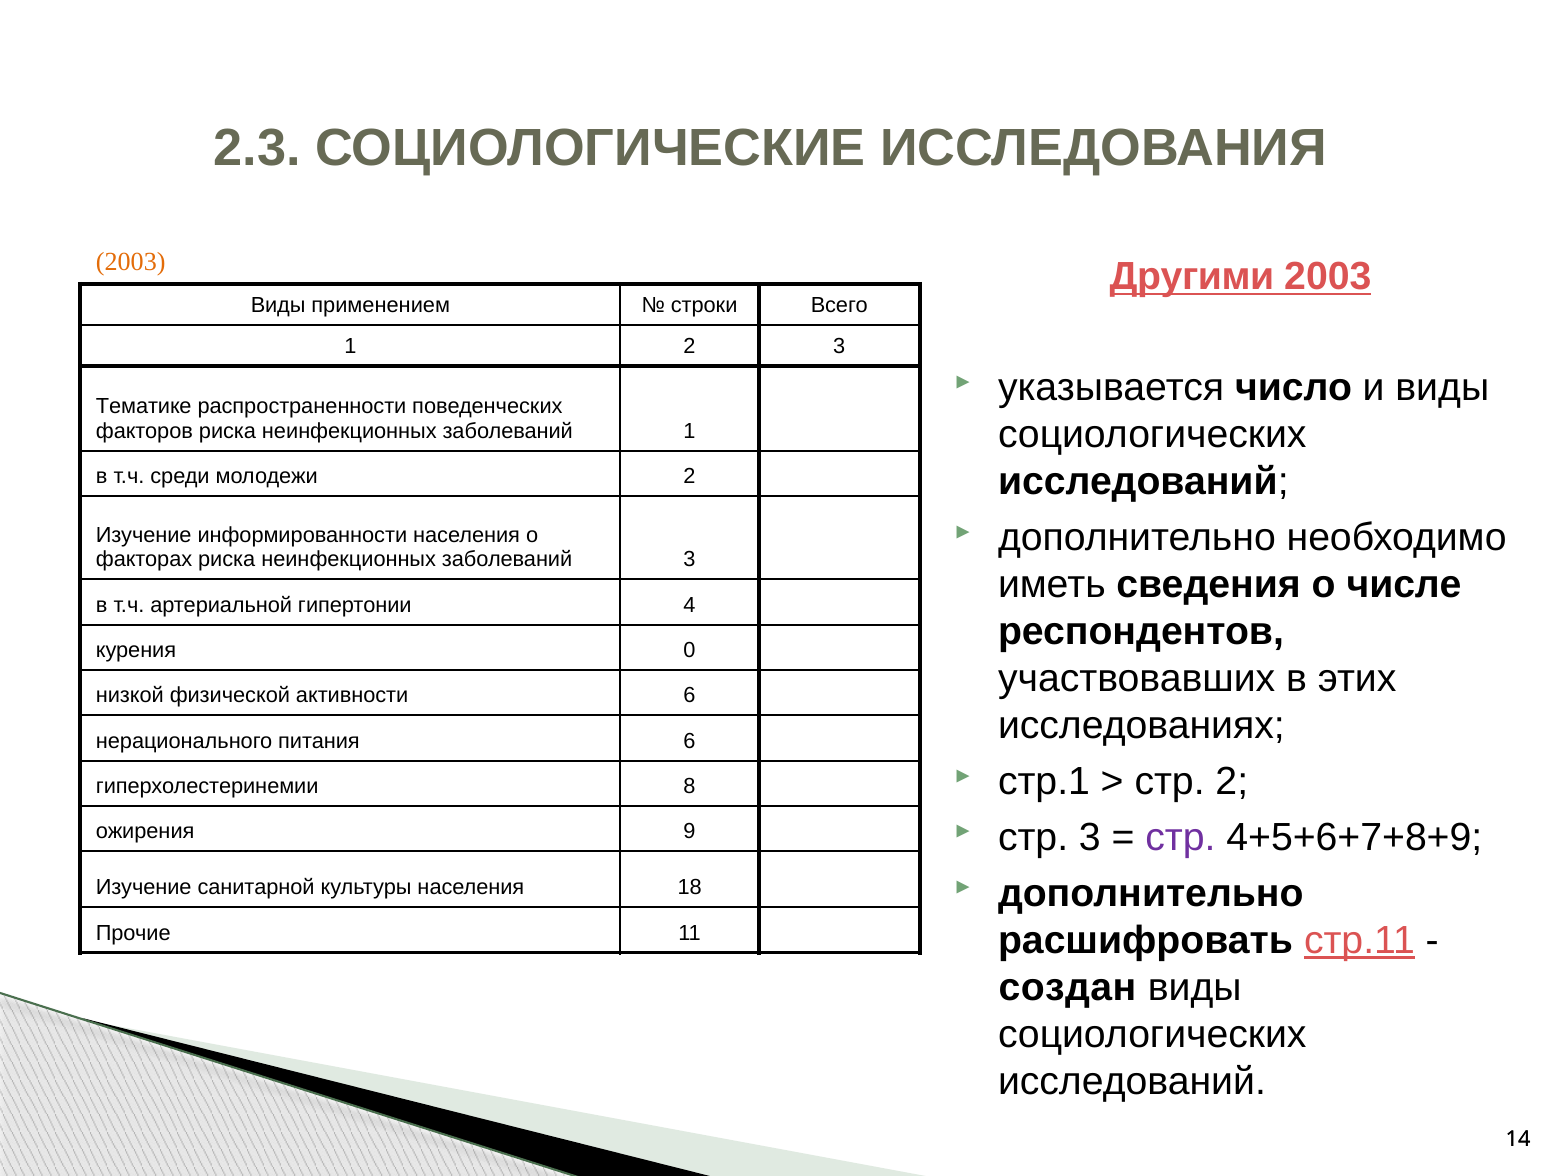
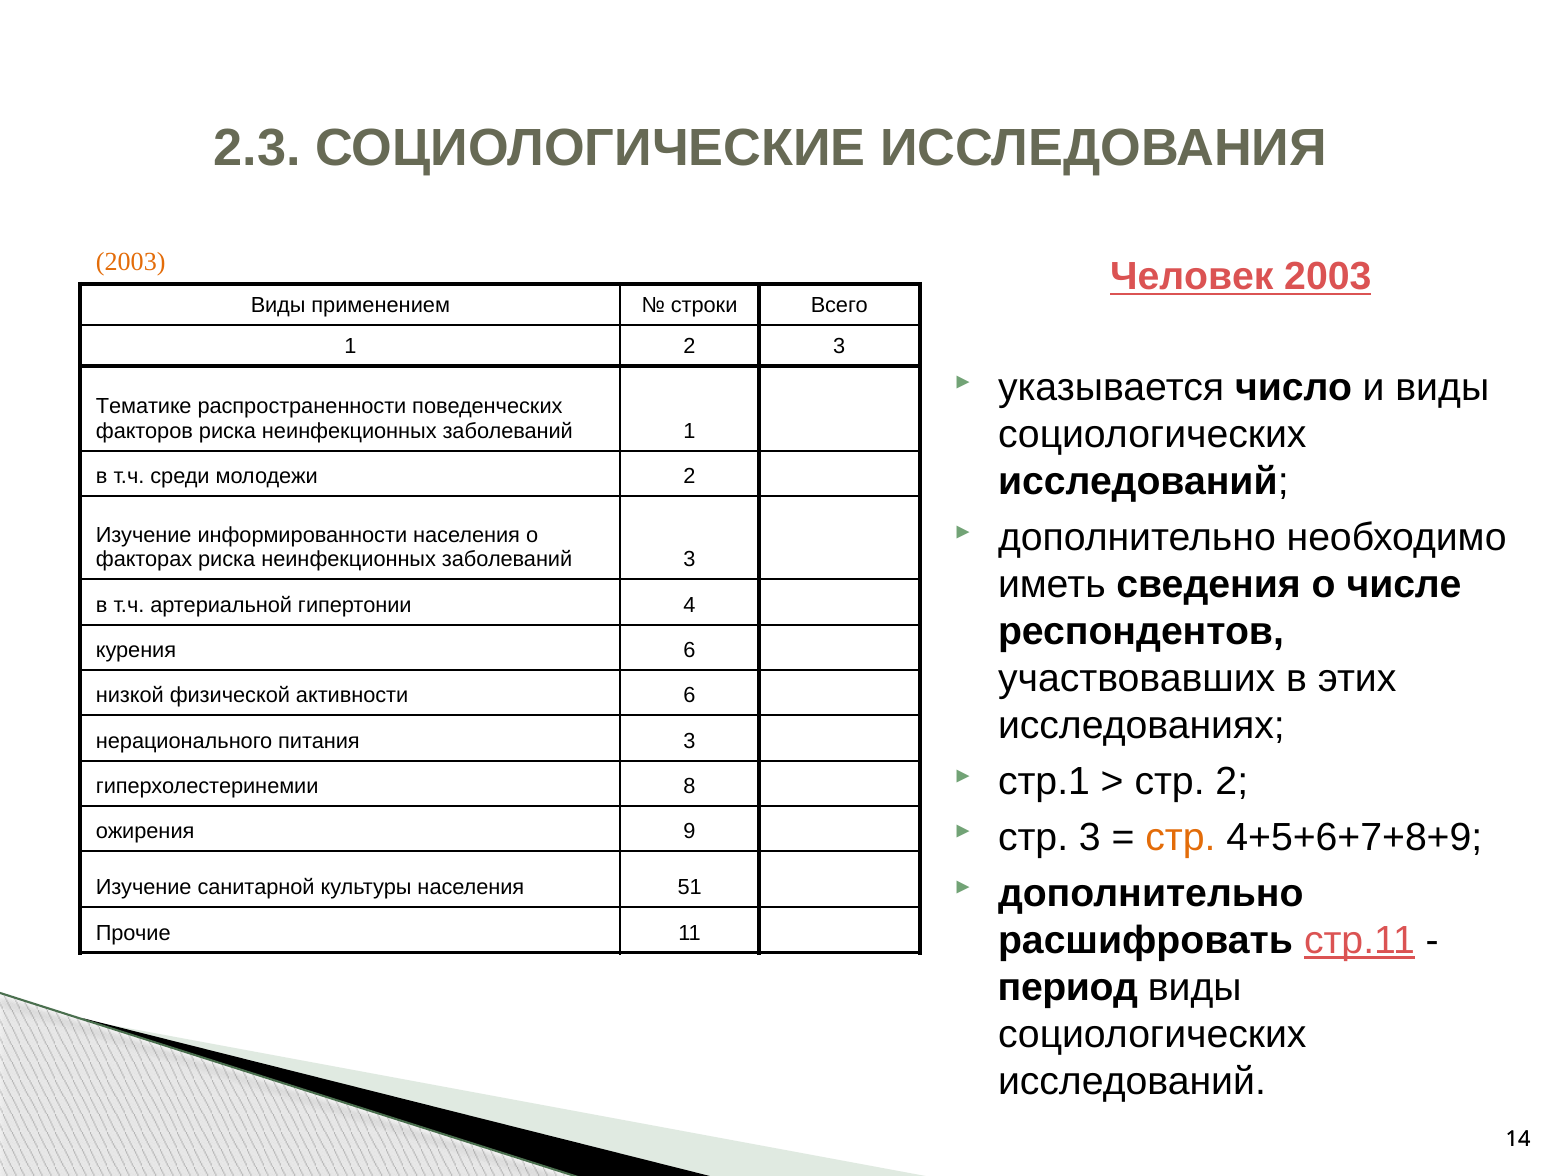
Другими: Другими -> Человек
курения 0: 0 -> 6
питания 6: 6 -> 3
стр at (1180, 837) colour: purple -> orange
18: 18 -> 51
создан: создан -> период
